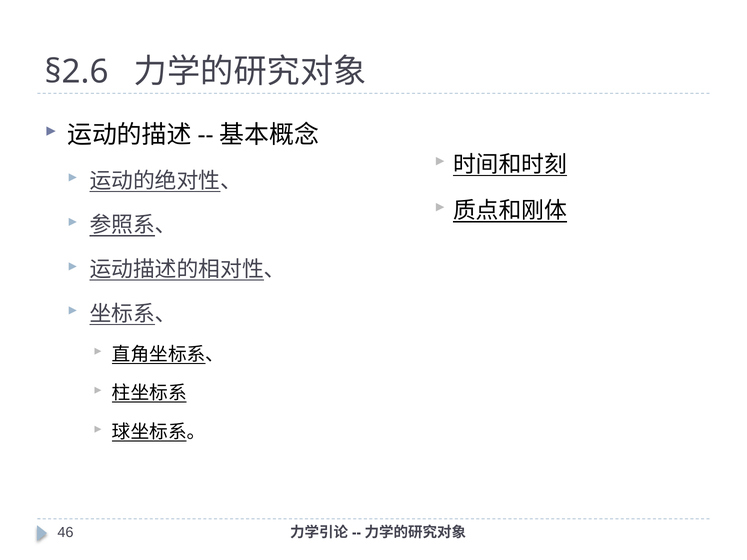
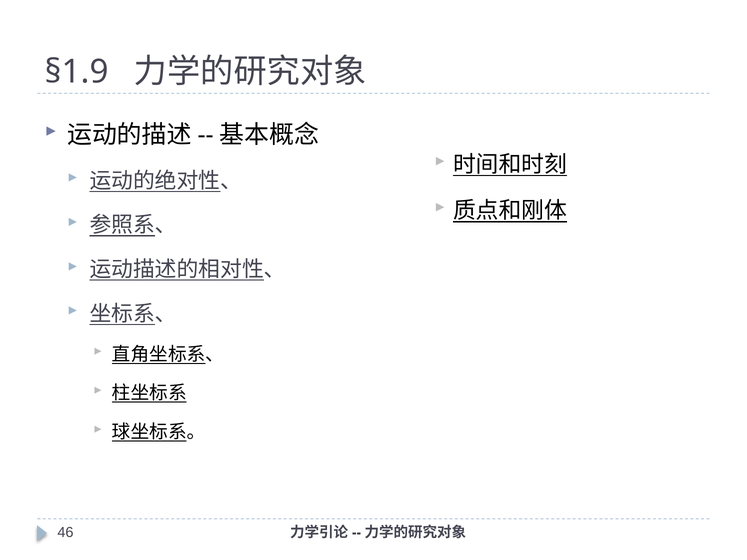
§2.6: §2.6 -> §1.9
